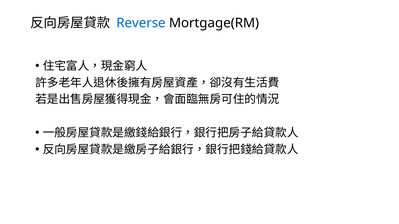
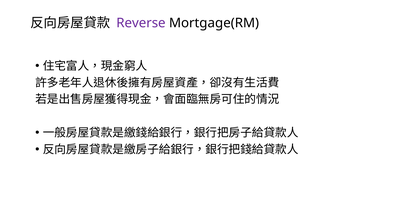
Reverse colour: blue -> purple
